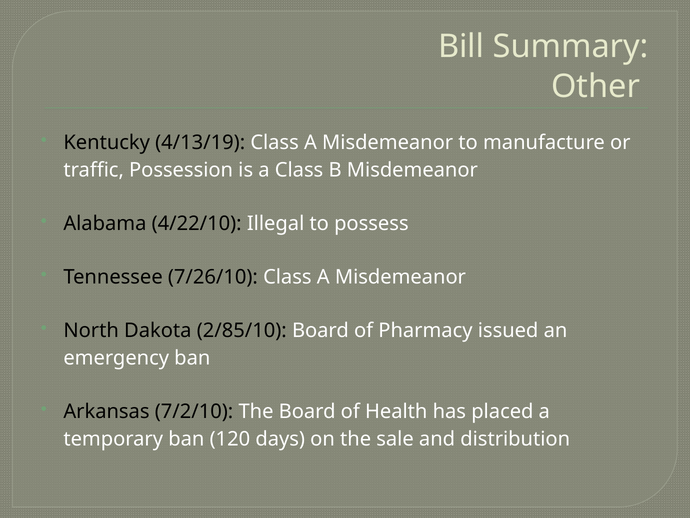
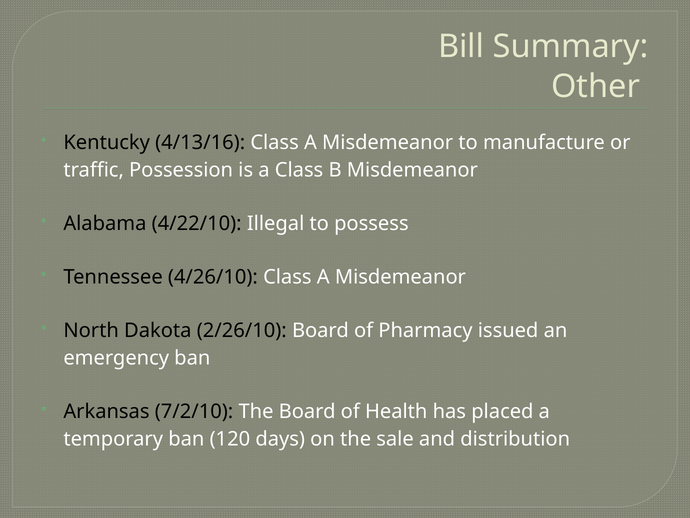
4/13/19: 4/13/19 -> 4/13/16
7/26/10: 7/26/10 -> 4/26/10
2/85/10: 2/85/10 -> 2/26/10
